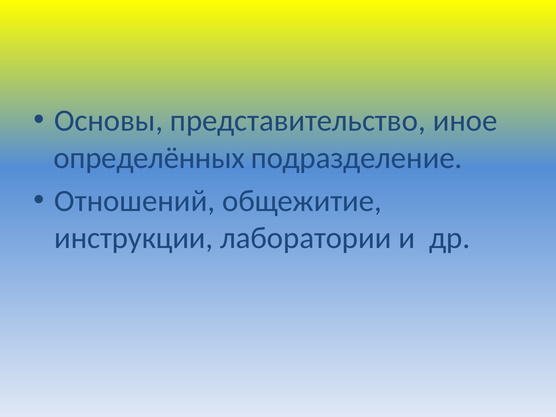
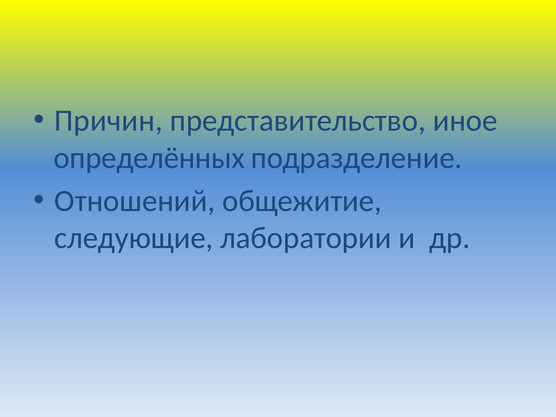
Основы: Основы -> Причин
инструкции: инструкции -> следующие
